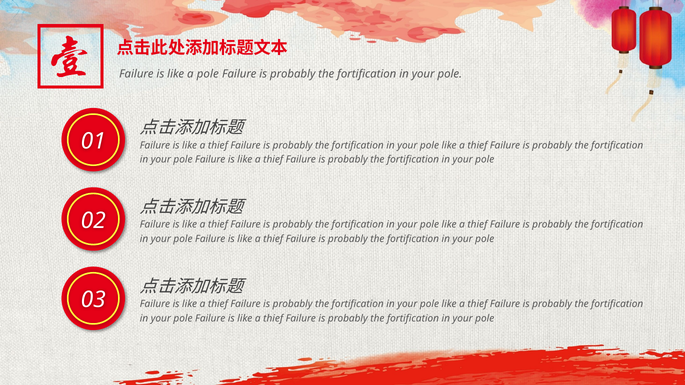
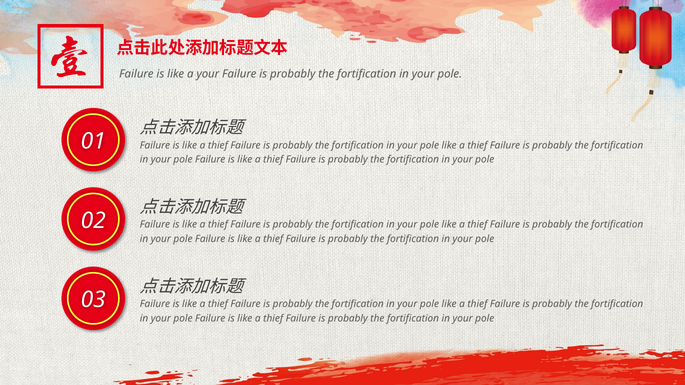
a pole: pole -> your
